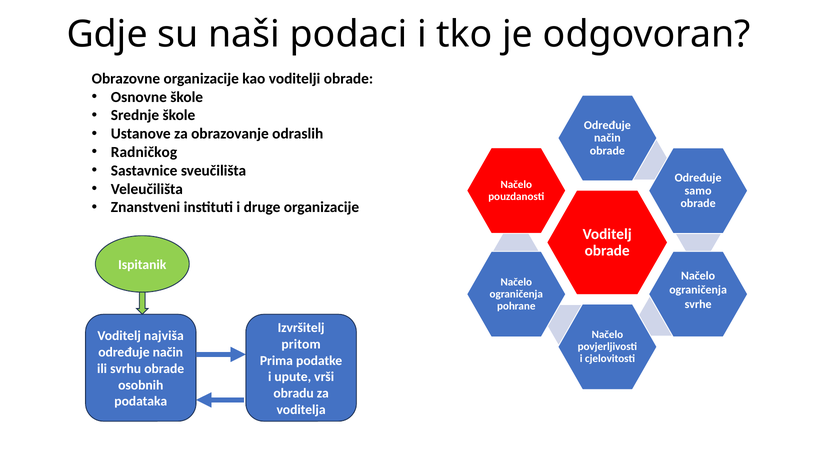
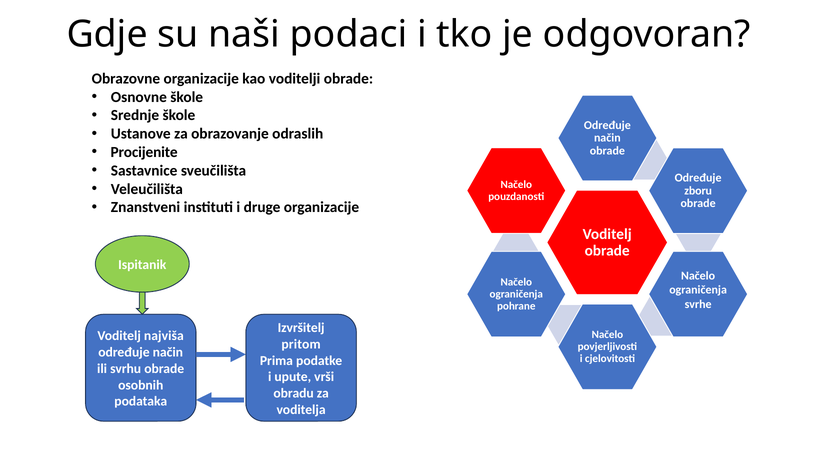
Radničkog: Radničkog -> Procijenite
samo: samo -> zboru
